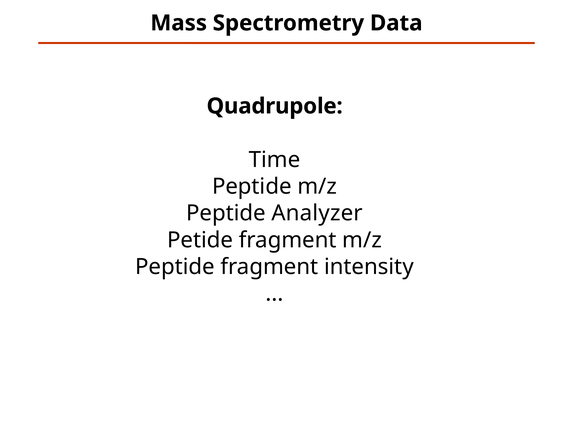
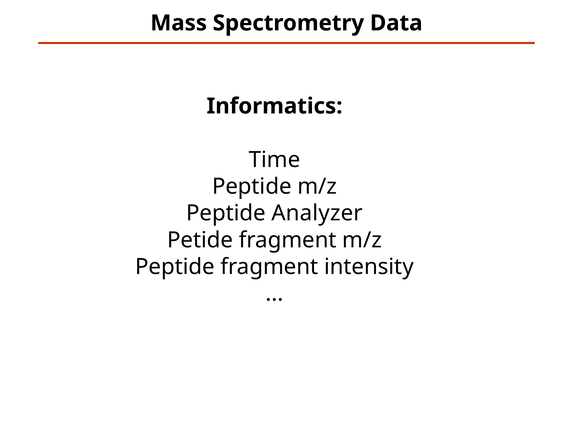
Quadrupole: Quadrupole -> Informatics
